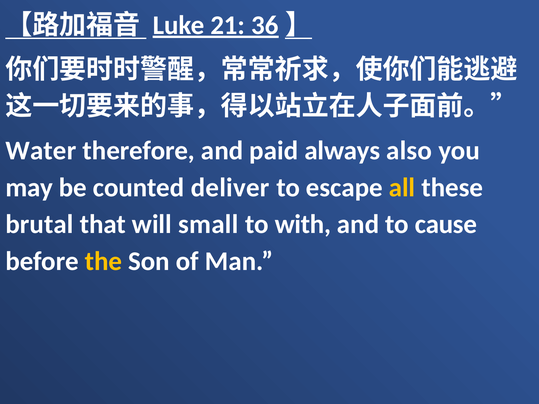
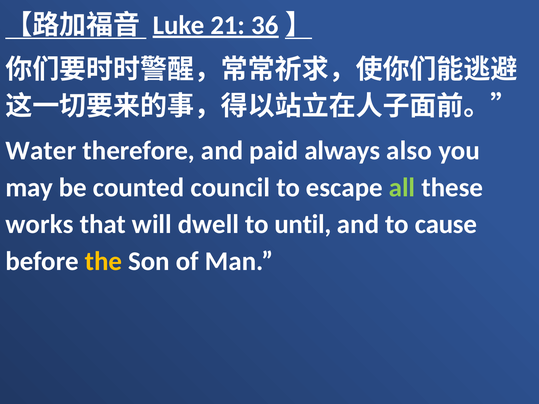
deliver: deliver -> council
all colour: yellow -> light green
brutal: brutal -> works
small: small -> dwell
with: with -> until
